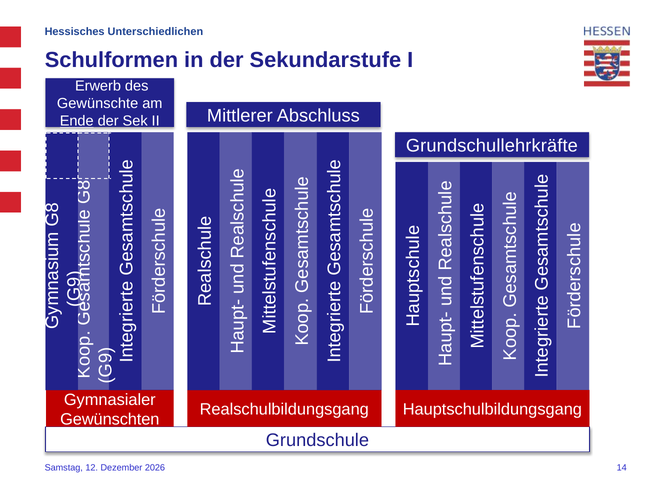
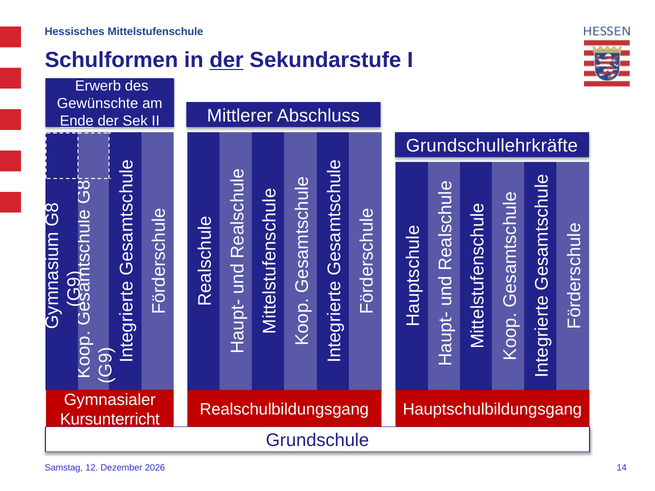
Unterschiedlichen: Unterschiedlichen -> Mittelstufenschule
der at (227, 60) underline: none -> present
Gewünschten: Gewünschten -> Kursunterricht
